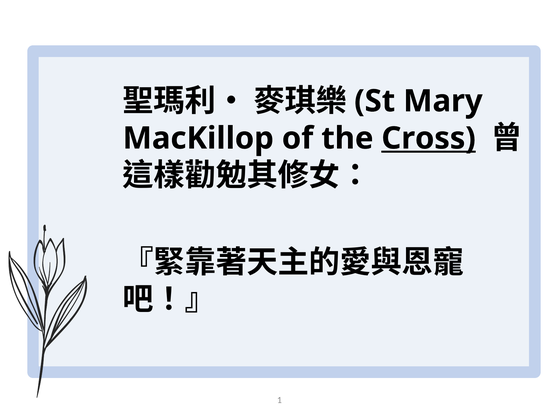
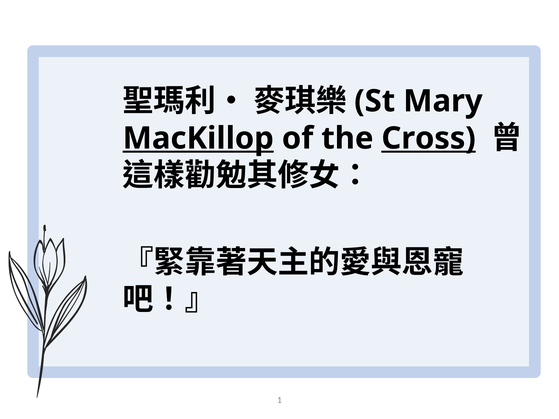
MacKillop underline: none -> present
